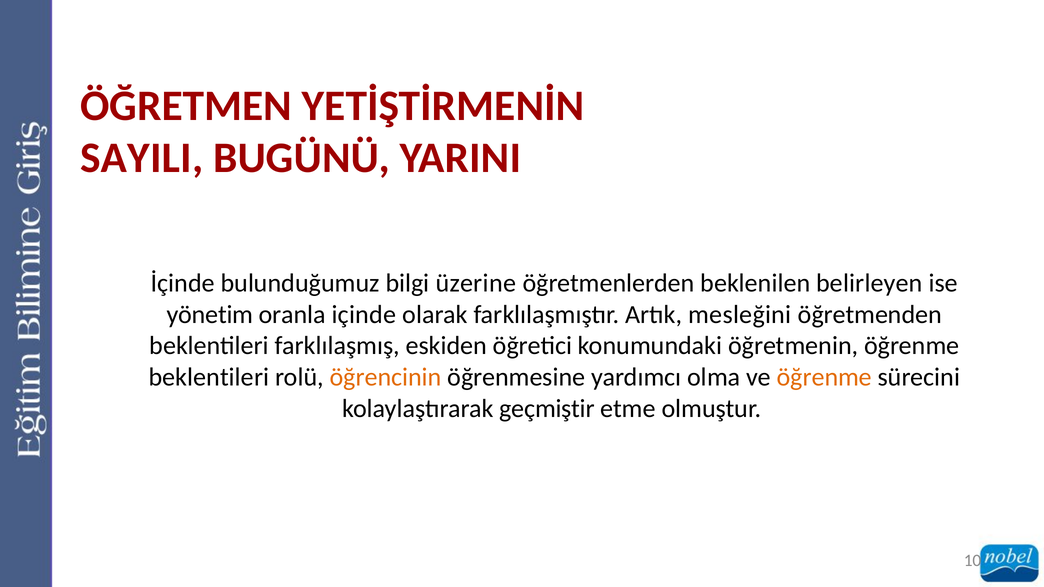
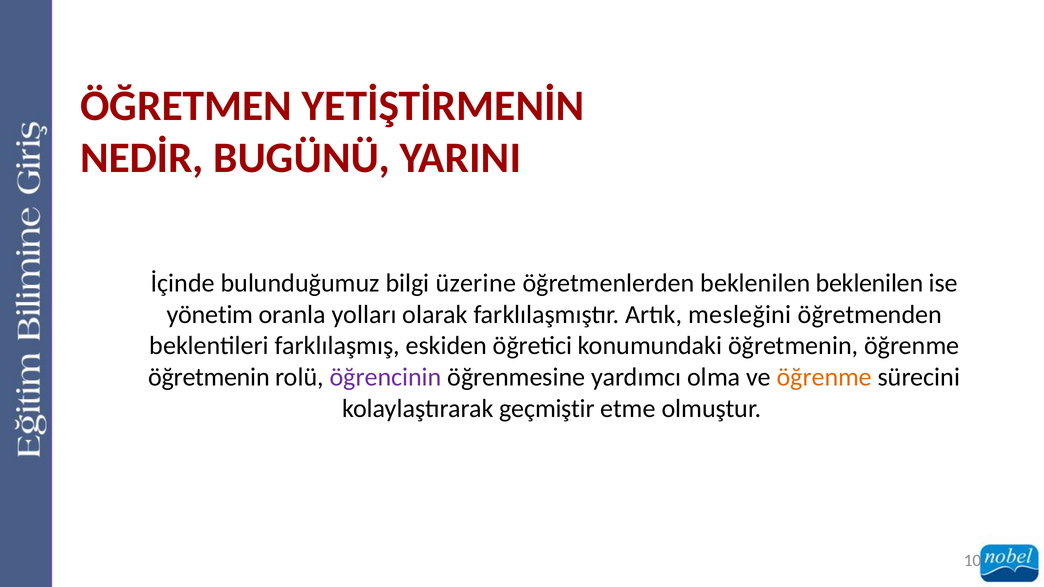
SAYILI: SAYILI -> NEDİR
beklenilen belirleyen: belirleyen -> beklenilen
içinde: içinde -> yolları
beklentileri at (209, 377): beklentileri -> öğretmenin
öğrencinin colour: orange -> purple
